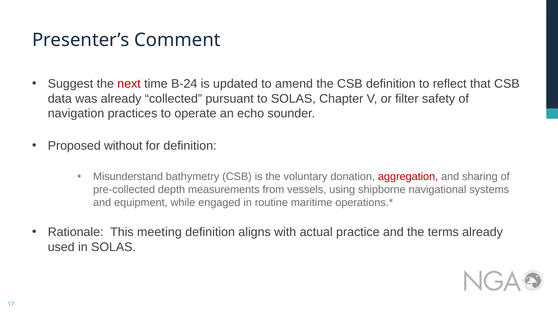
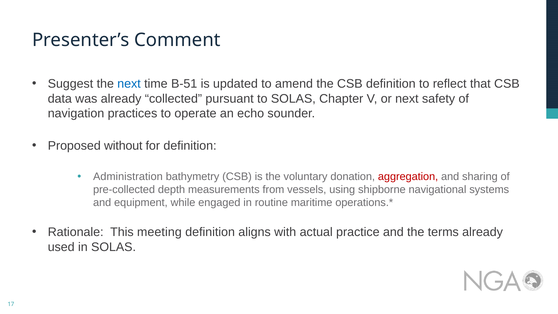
next at (129, 84) colour: red -> blue
B-24: B-24 -> B-51
or filter: filter -> next
Misunderstand: Misunderstand -> Administration
